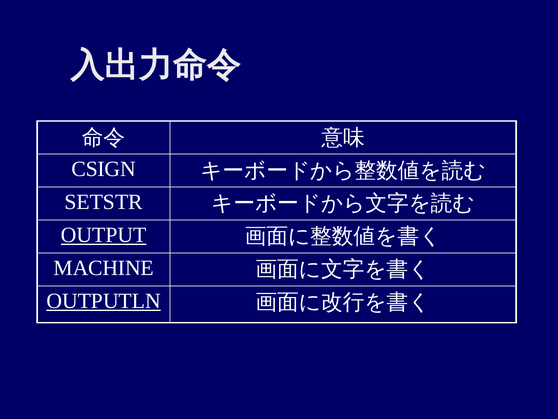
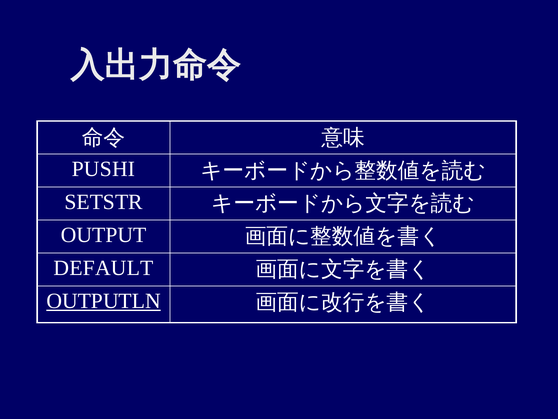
CSIGN: CSIGN -> PUSHI
OUTPUT underline: present -> none
MACHINE: MACHINE -> DEFAULT
